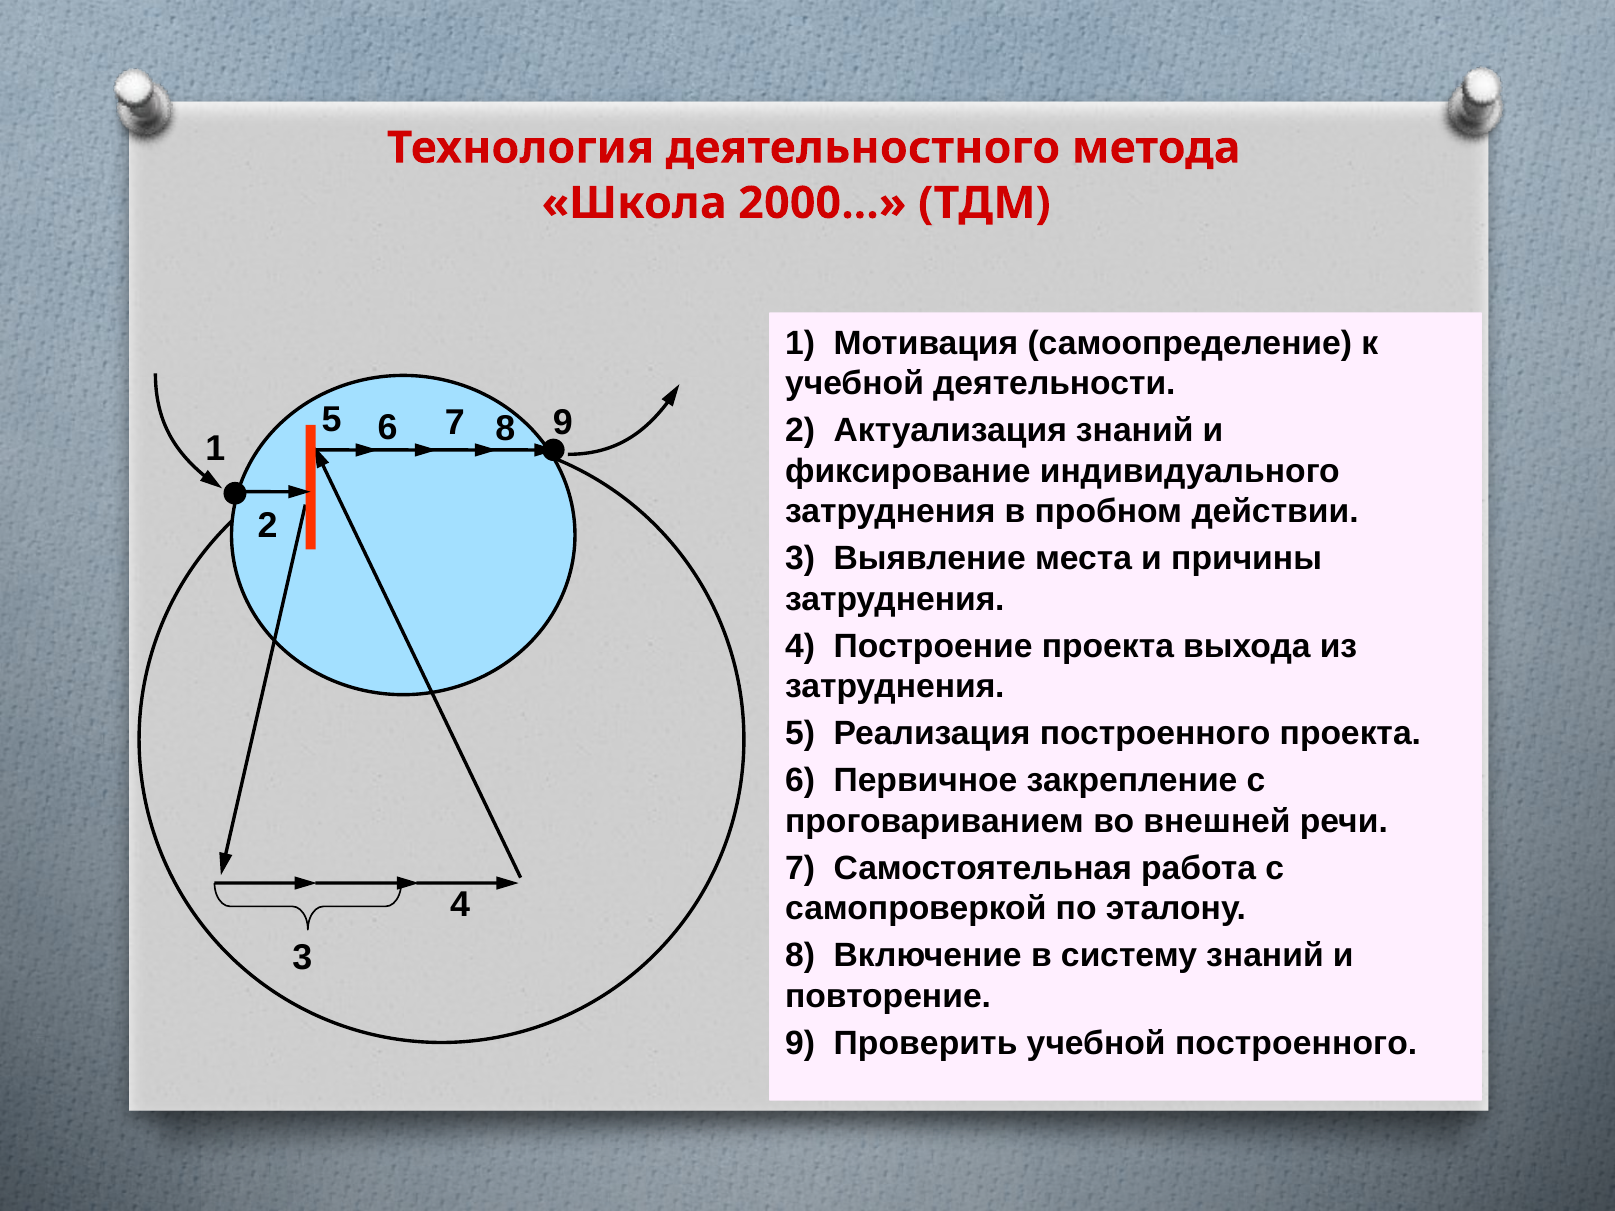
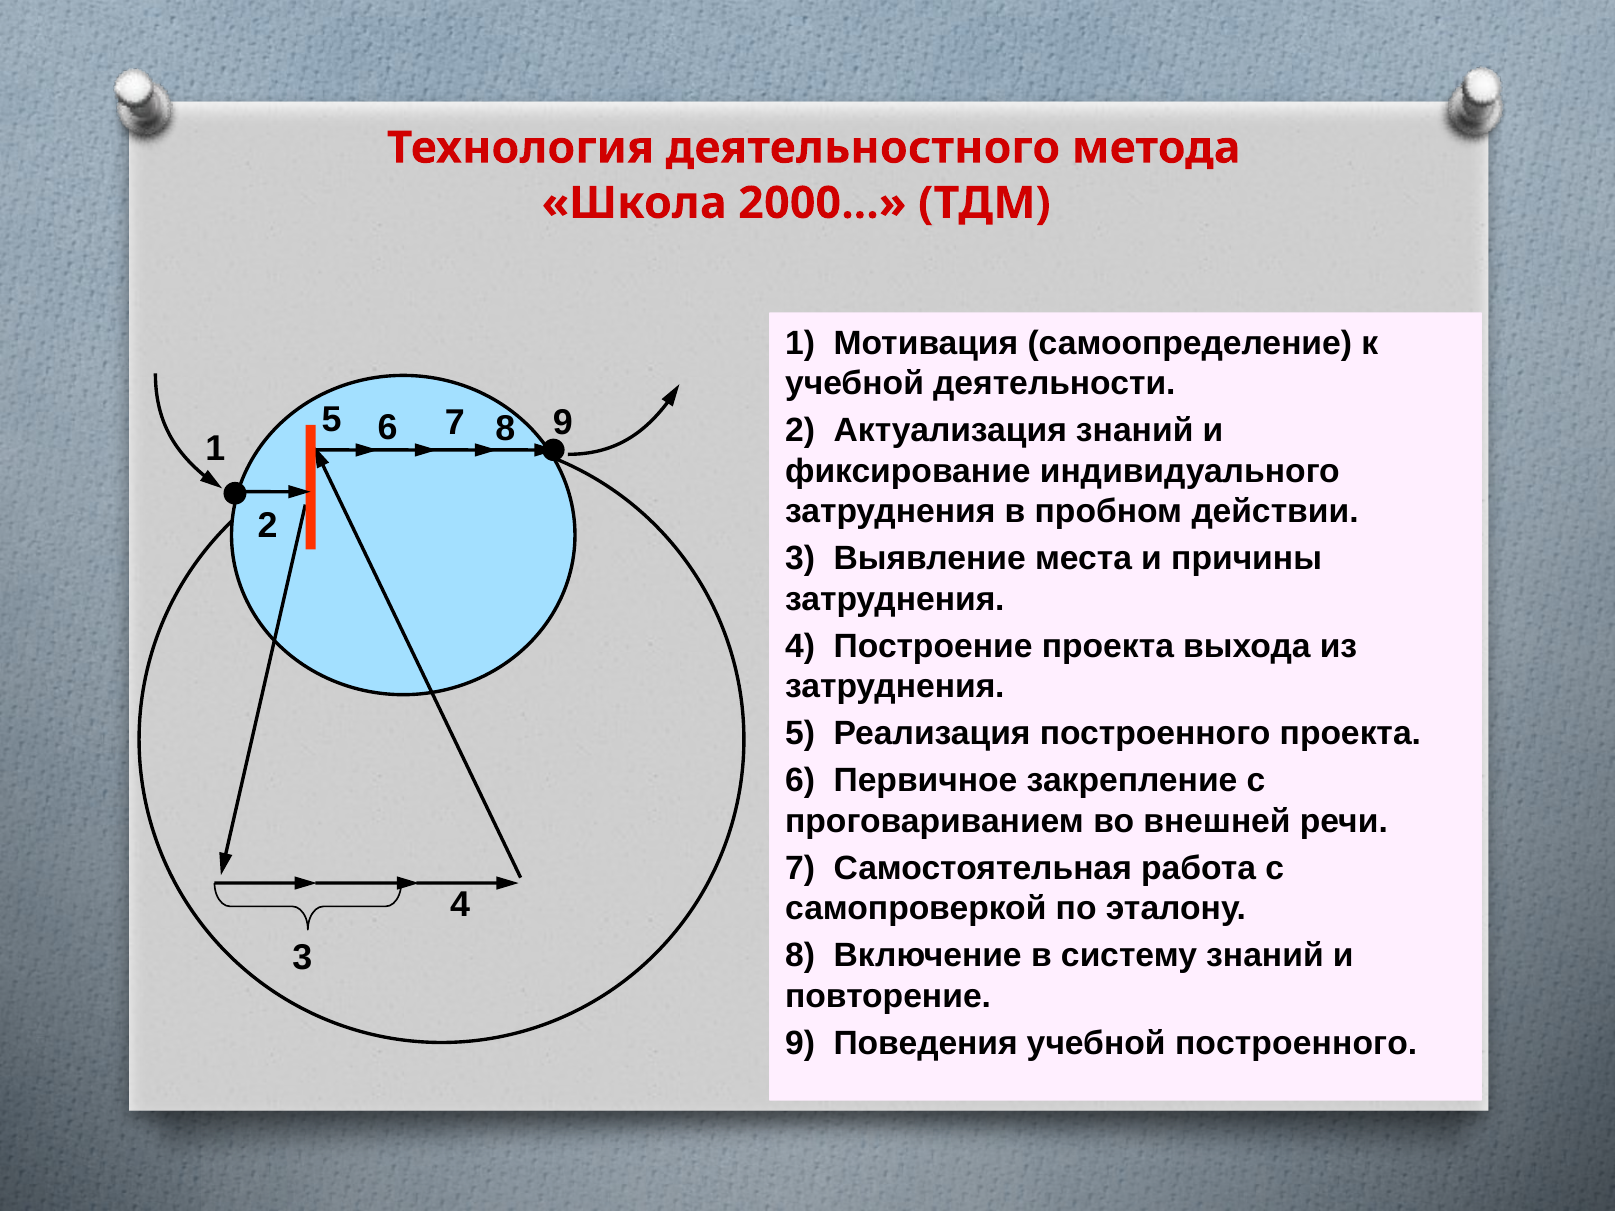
Проверить: Проверить -> Поведения
